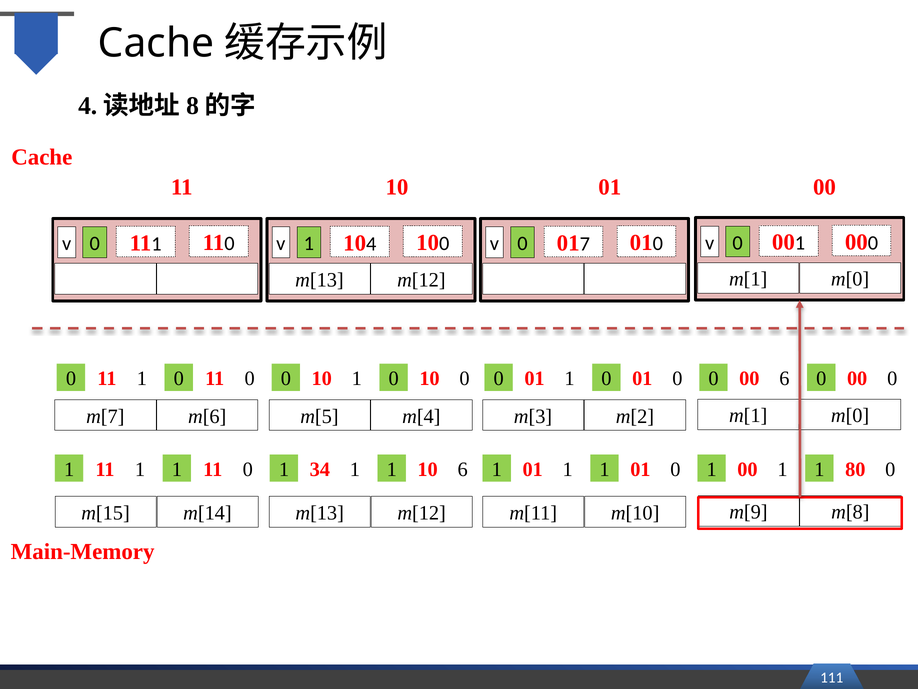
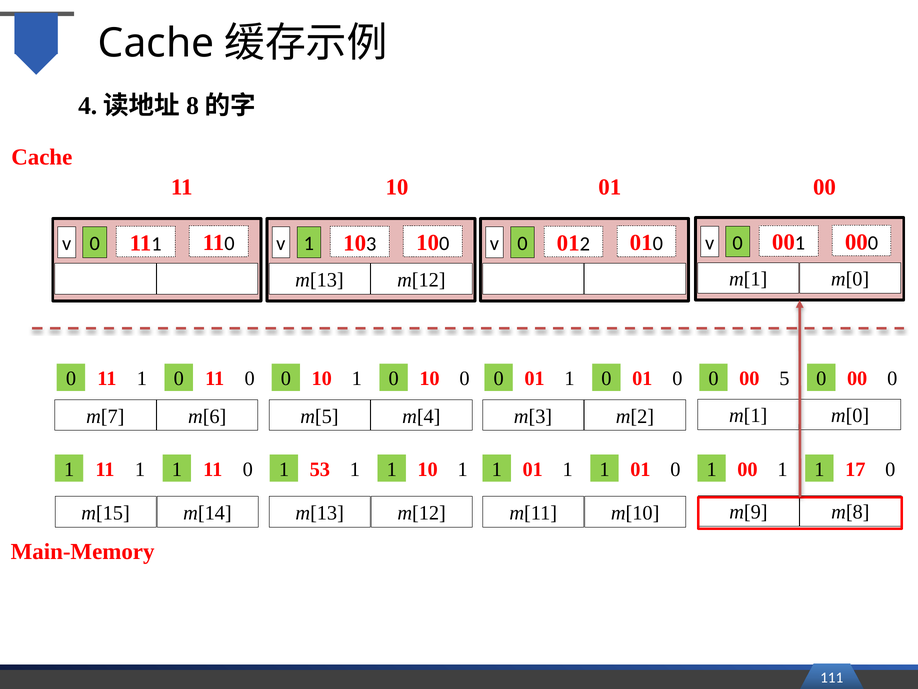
4: 4 -> 3
7: 7 -> 2
00 6: 6 -> 5
34: 34 -> 53
1 10 6: 6 -> 1
80: 80 -> 17
